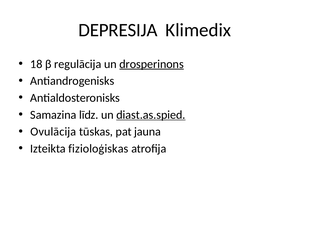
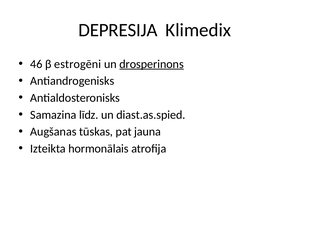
18: 18 -> 46
regulācija: regulācija -> estrogēni
diast.as.spied underline: present -> none
Ovulācija: Ovulācija -> Augšanas
fizioloģiskas: fizioloģiskas -> hormonālais
